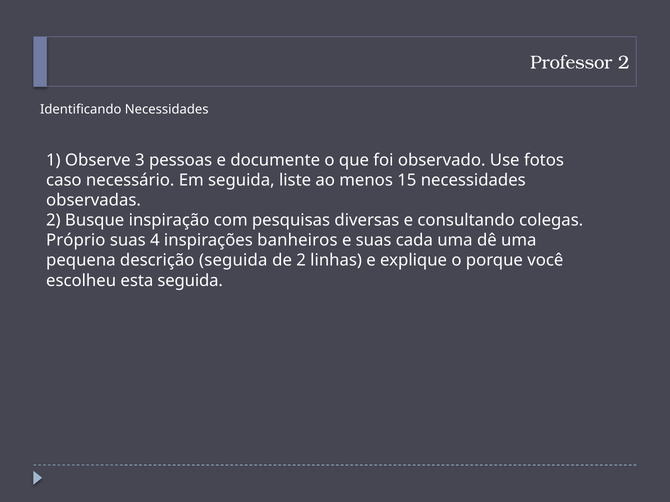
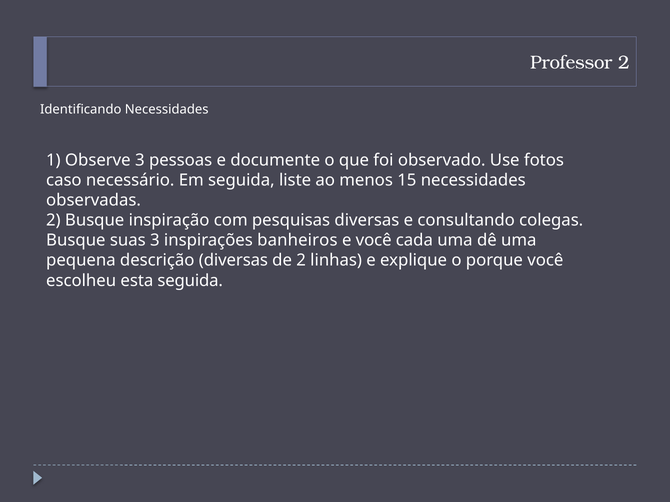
Próprio at (76, 241): Próprio -> Busque
suas 4: 4 -> 3
e suas: suas -> você
descrição seguida: seguida -> diversas
